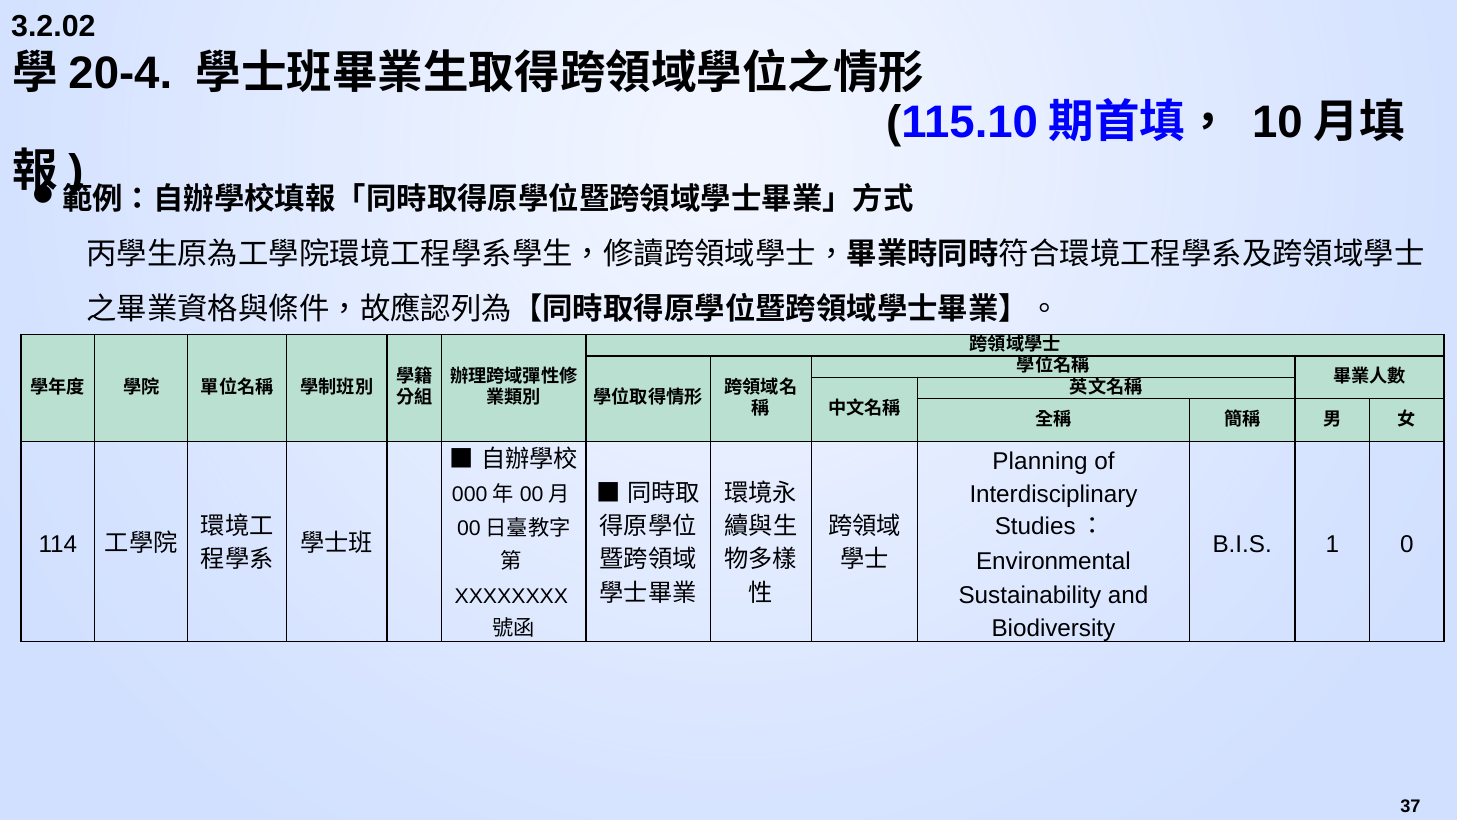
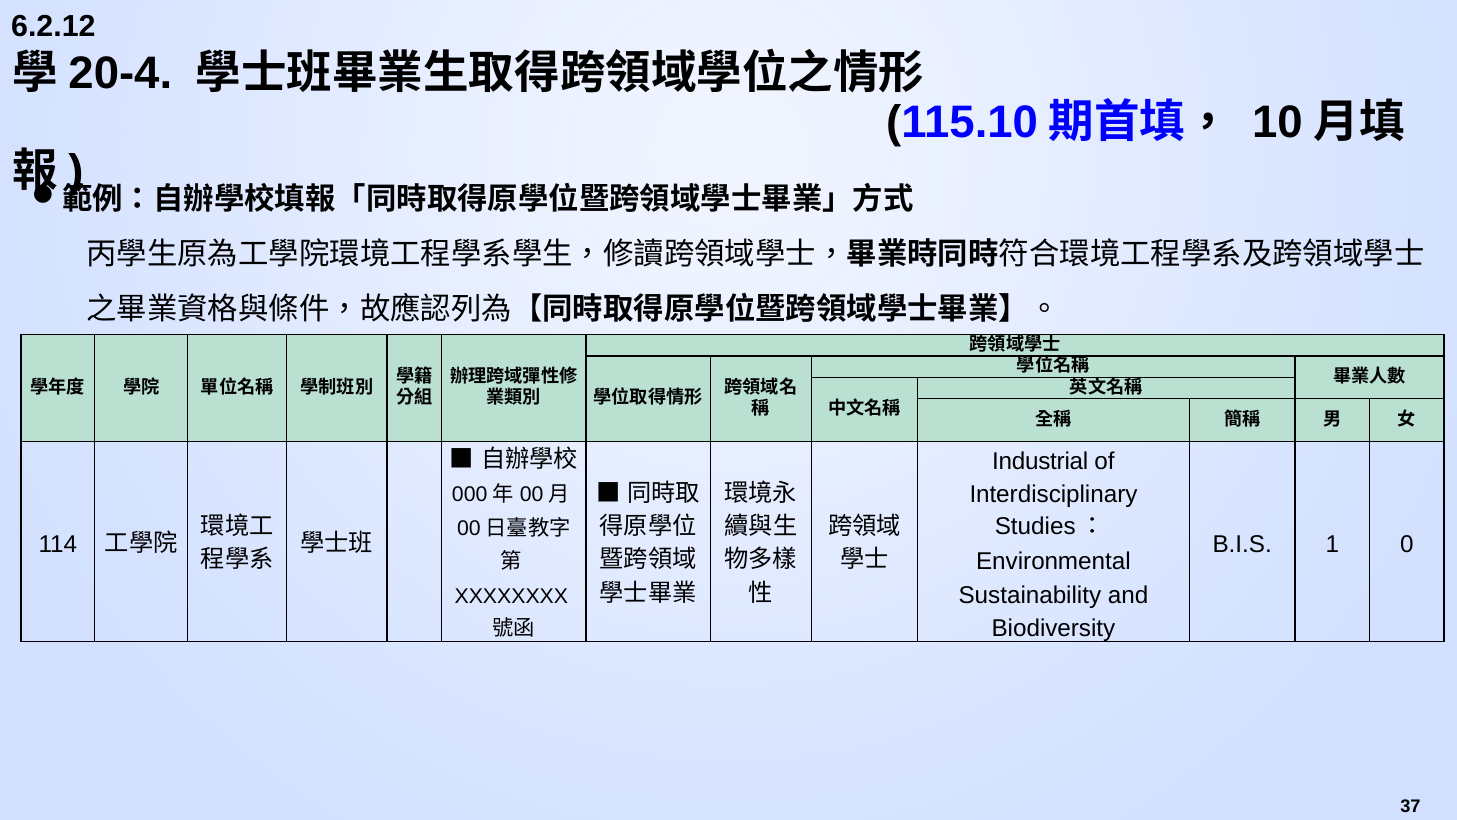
3.2.02: 3.2.02 -> 6.2.12
Planning: Planning -> Industrial
